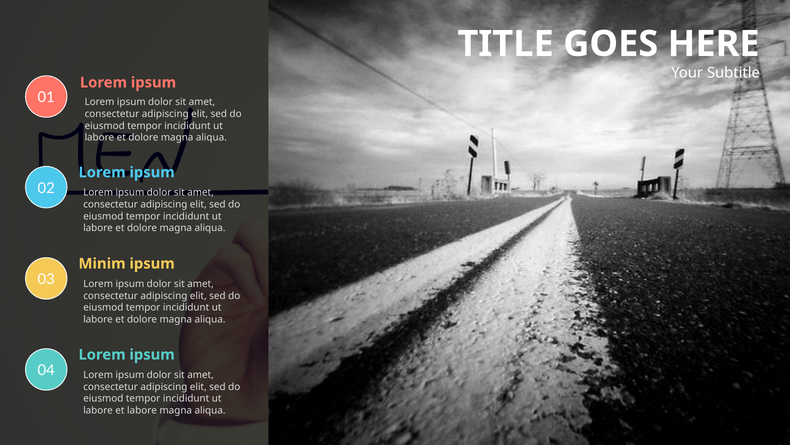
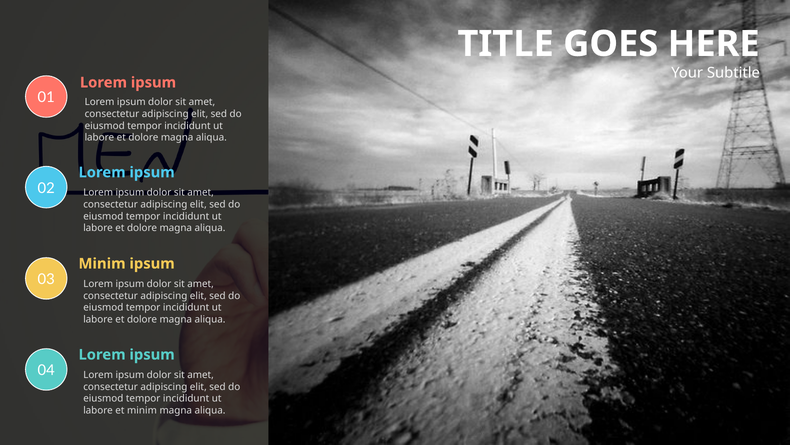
et labore: labore -> minim
